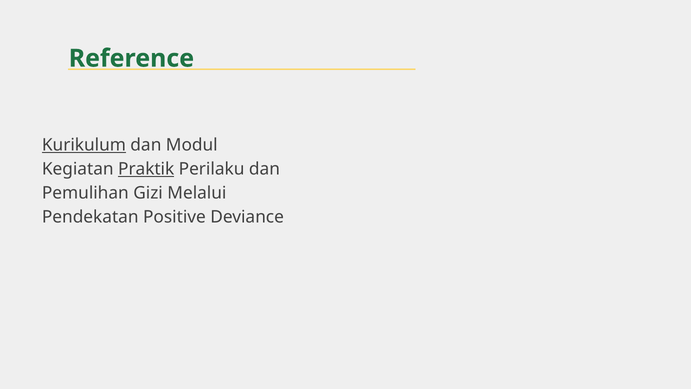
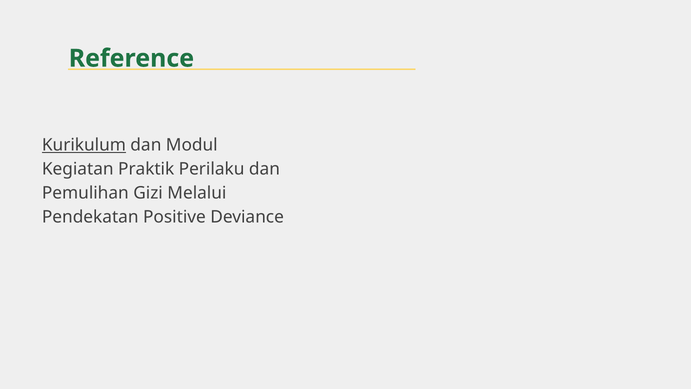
Praktik underline: present -> none
